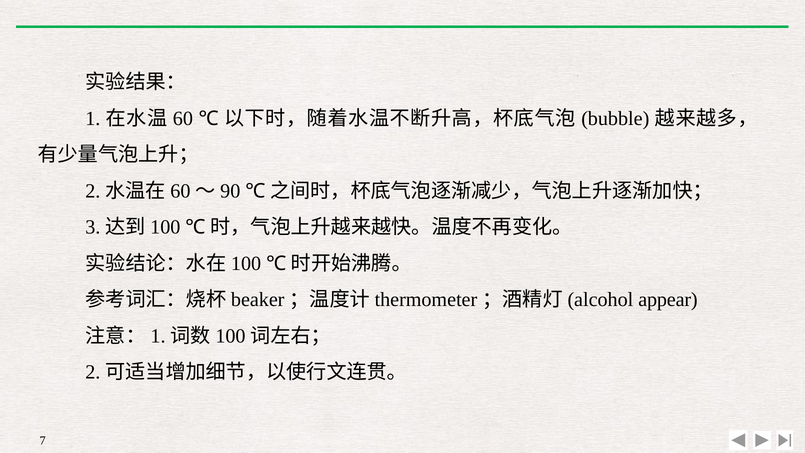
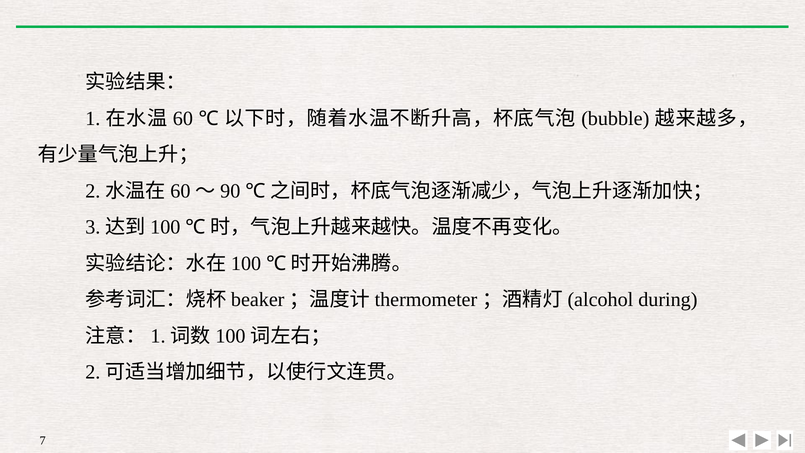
appear: appear -> during
